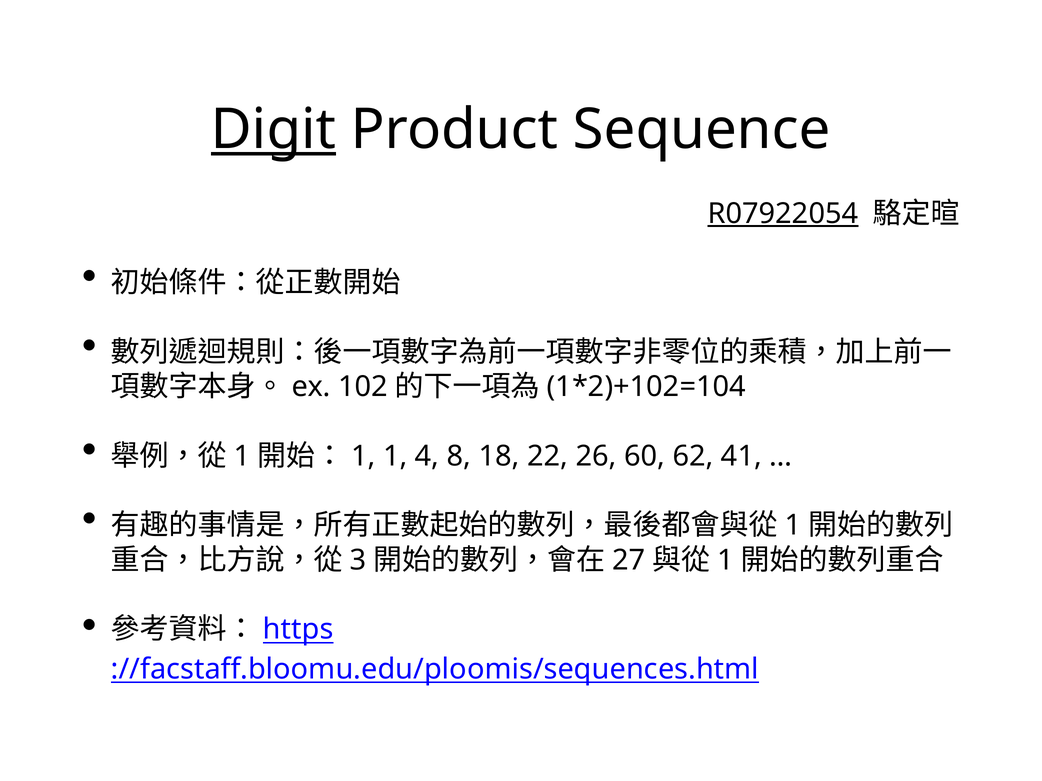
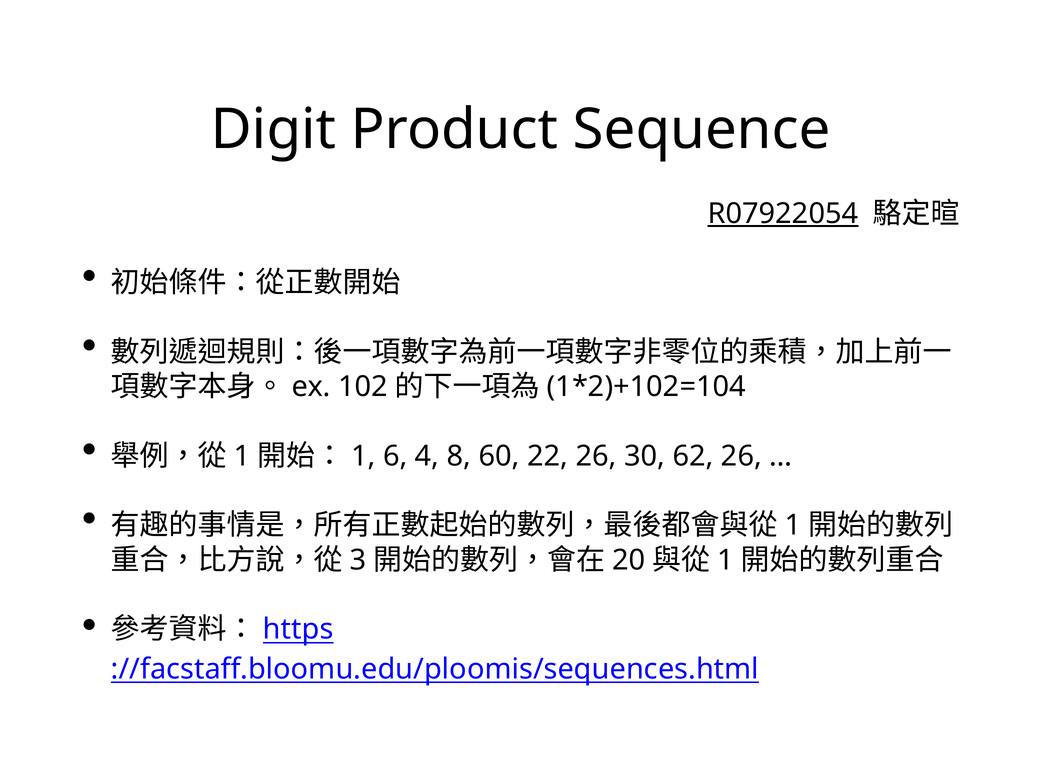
Digit underline: present -> none
1 at (395, 456): 1 -> 6
18: 18 -> 60
60: 60 -> 30
62 41: 41 -> 26
27: 27 -> 20
